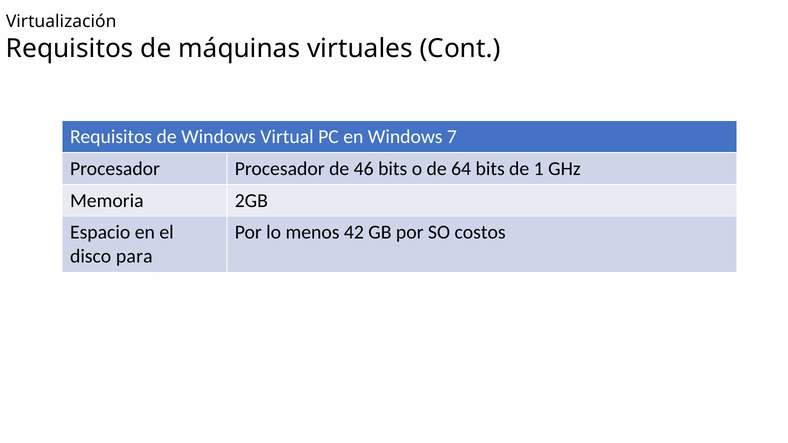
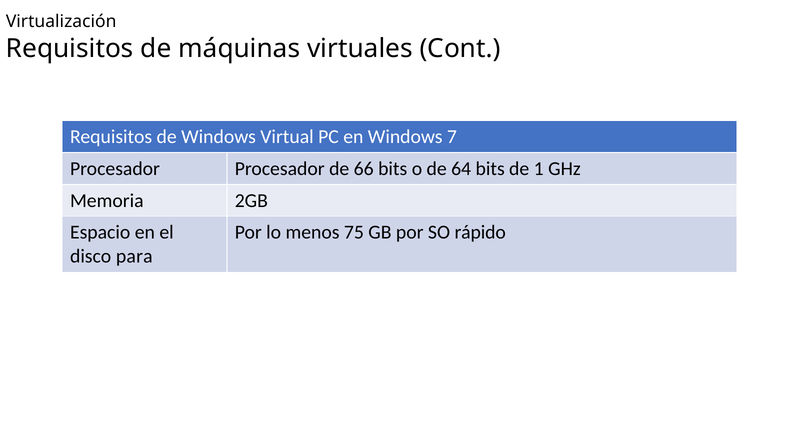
46: 46 -> 66
42: 42 -> 75
costos: costos -> rápido
